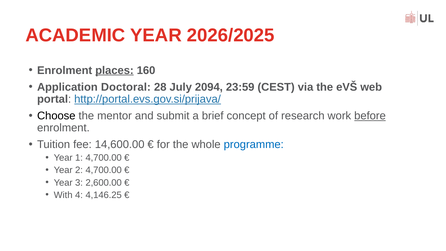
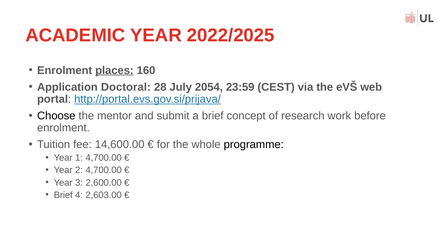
2026/2025: 2026/2025 -> 2022/2025
2094: 2094 -> 2054
before underline: present -> none
programme colour: blue -> black
With at (63, 195): With -> Brief
4,146.25: 4,146.25 -> 2,603.00
